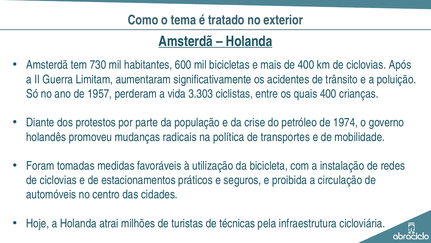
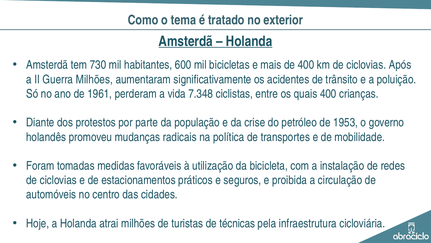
Guerra Limitam: Limitam -> Milhões
1957: 1957 -> 1961
3.303: 3.303 -> 7.348
1974: 1974 -> 1953
